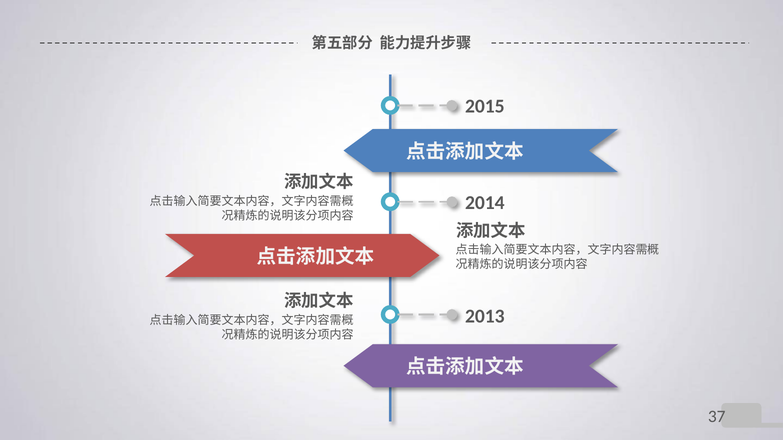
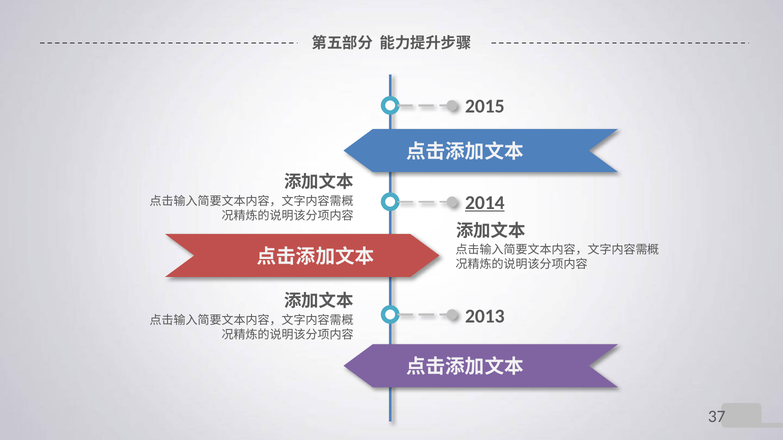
2014 underline: none -> present
